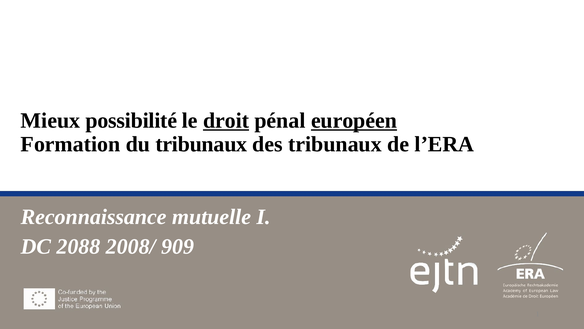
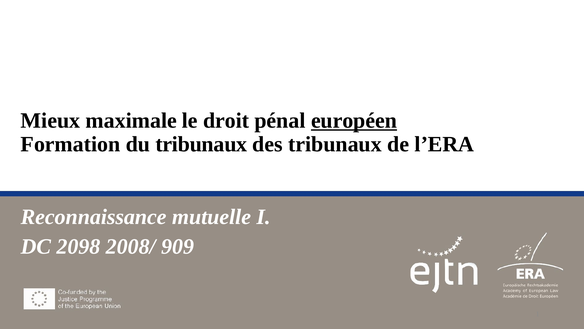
possibilité: possibilité -> maximale
droit underline: present -> none
2088: 2088 -> 2098
